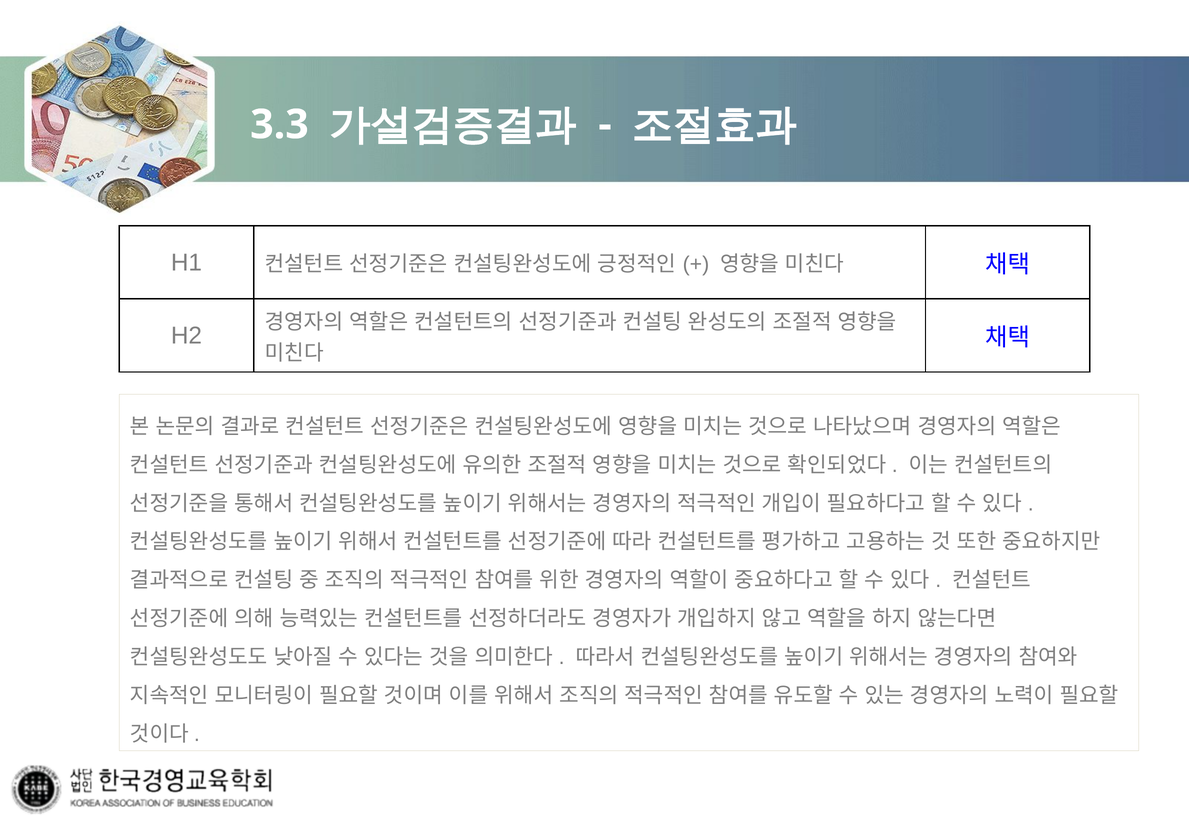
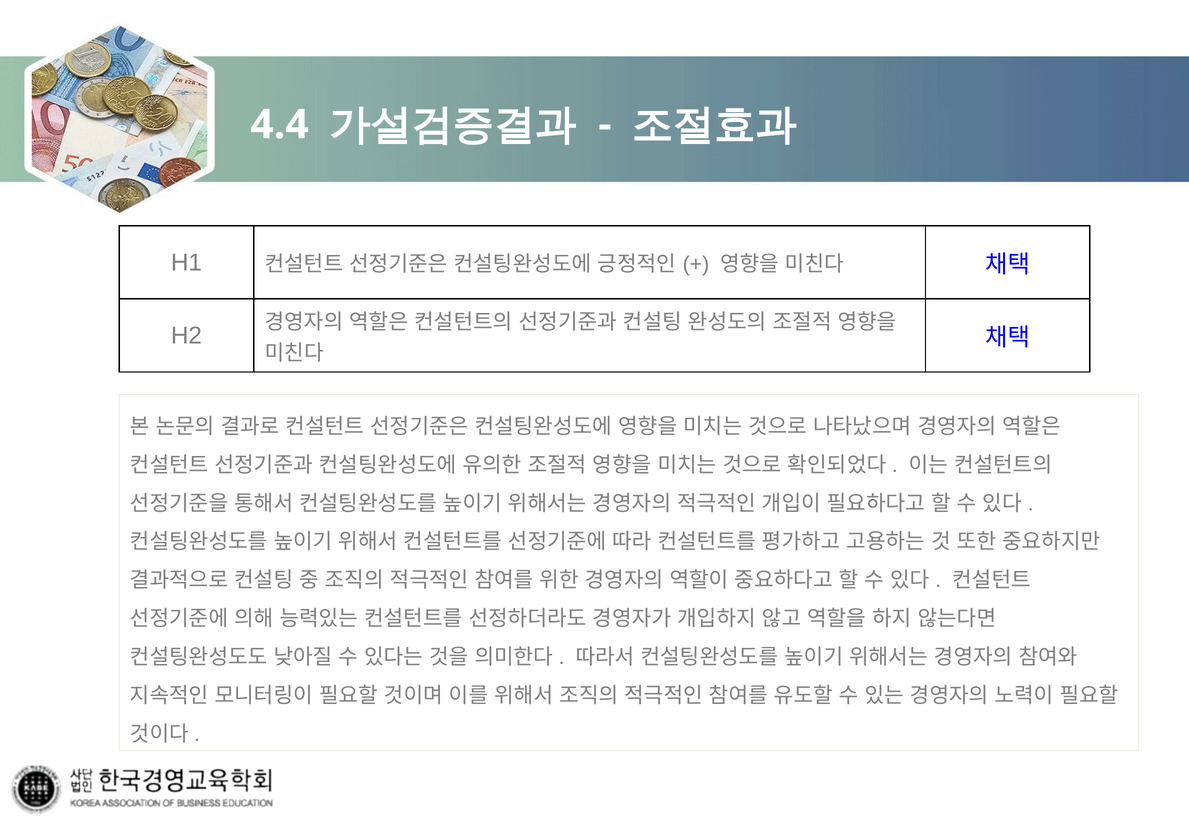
3.3: 3.3 -> 4.4
